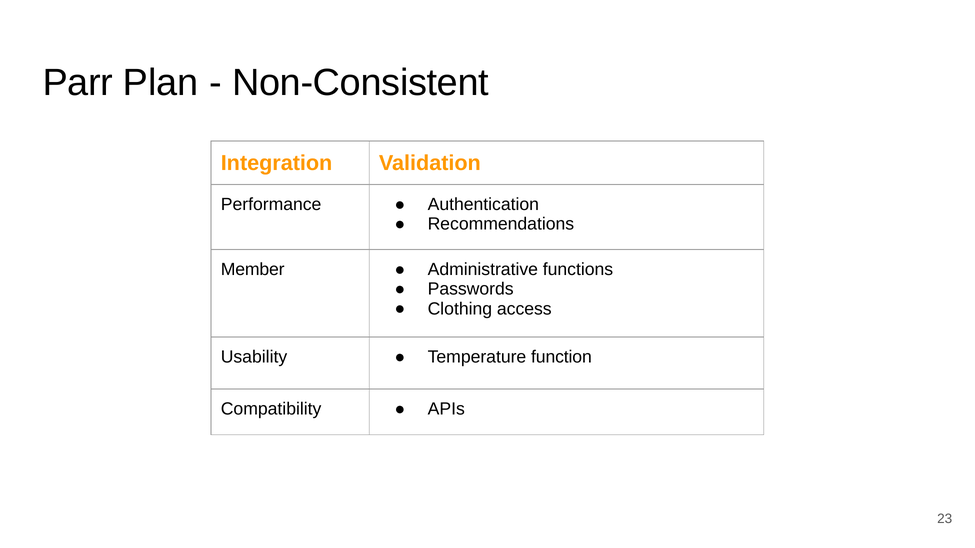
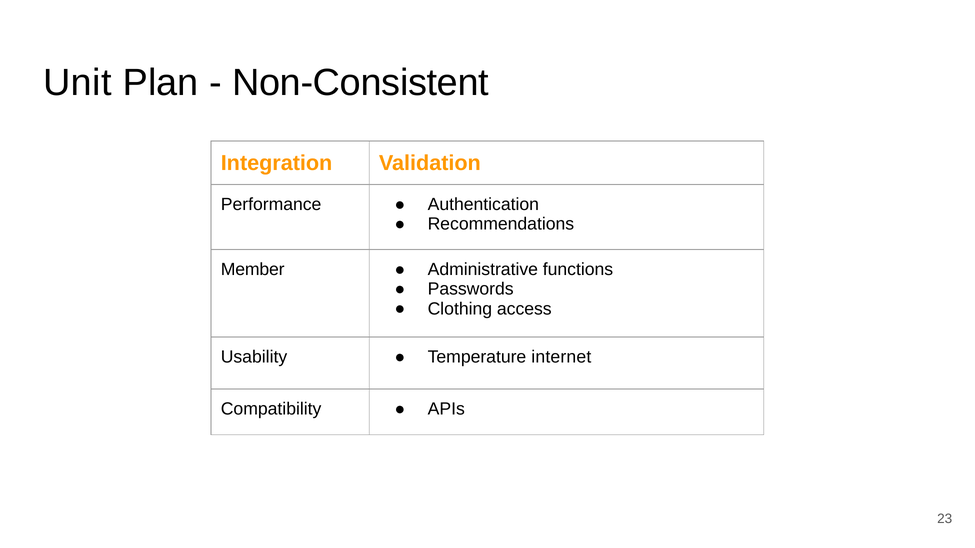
Parr: Parr -> Unit
function: function -> internet
